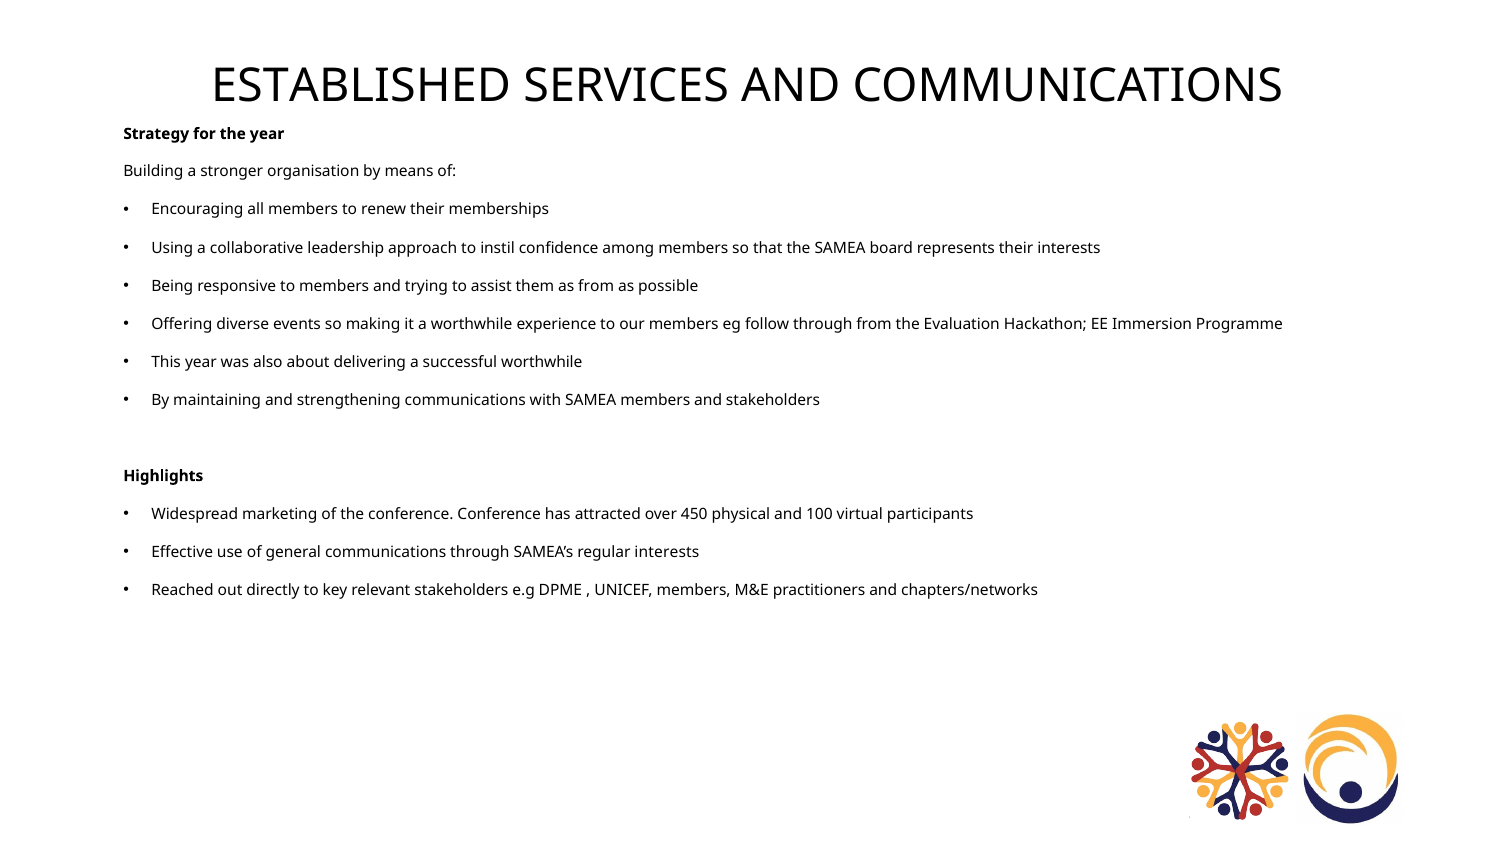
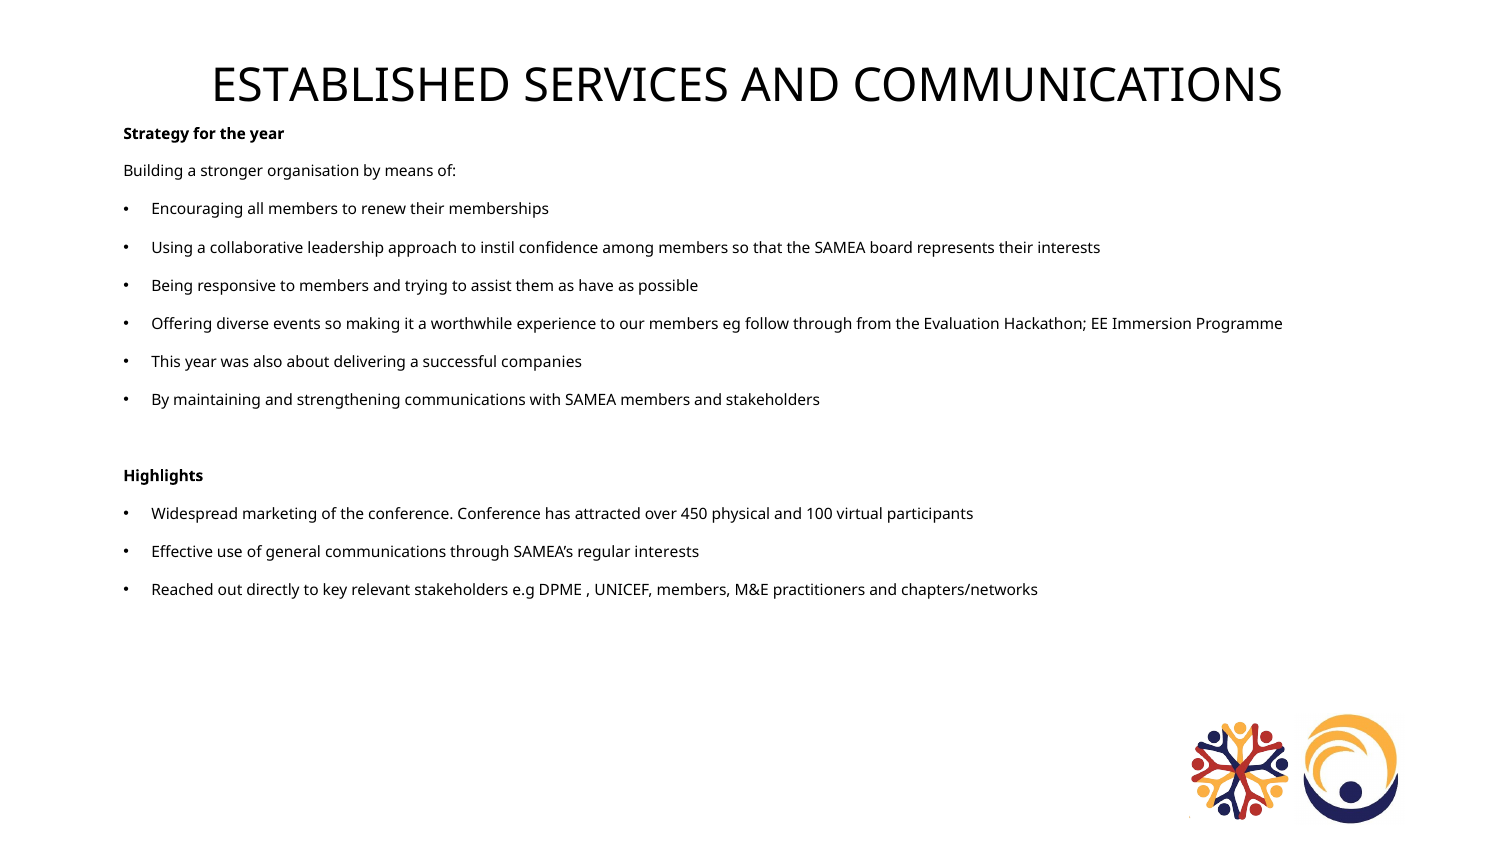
as from: from -> have
successful worthwhile: worthwhile -> companies
